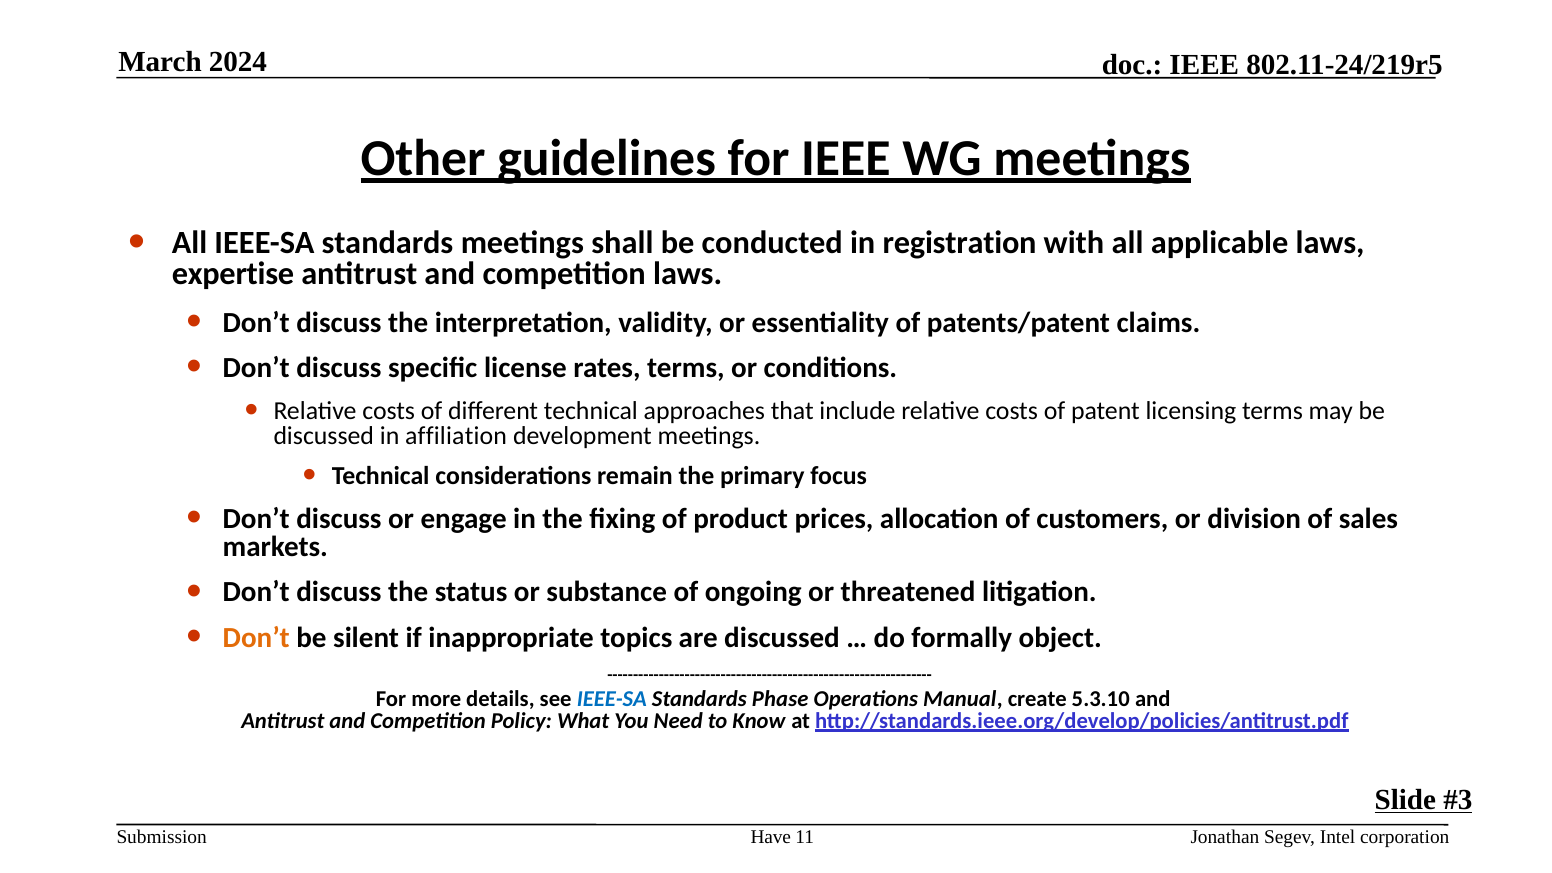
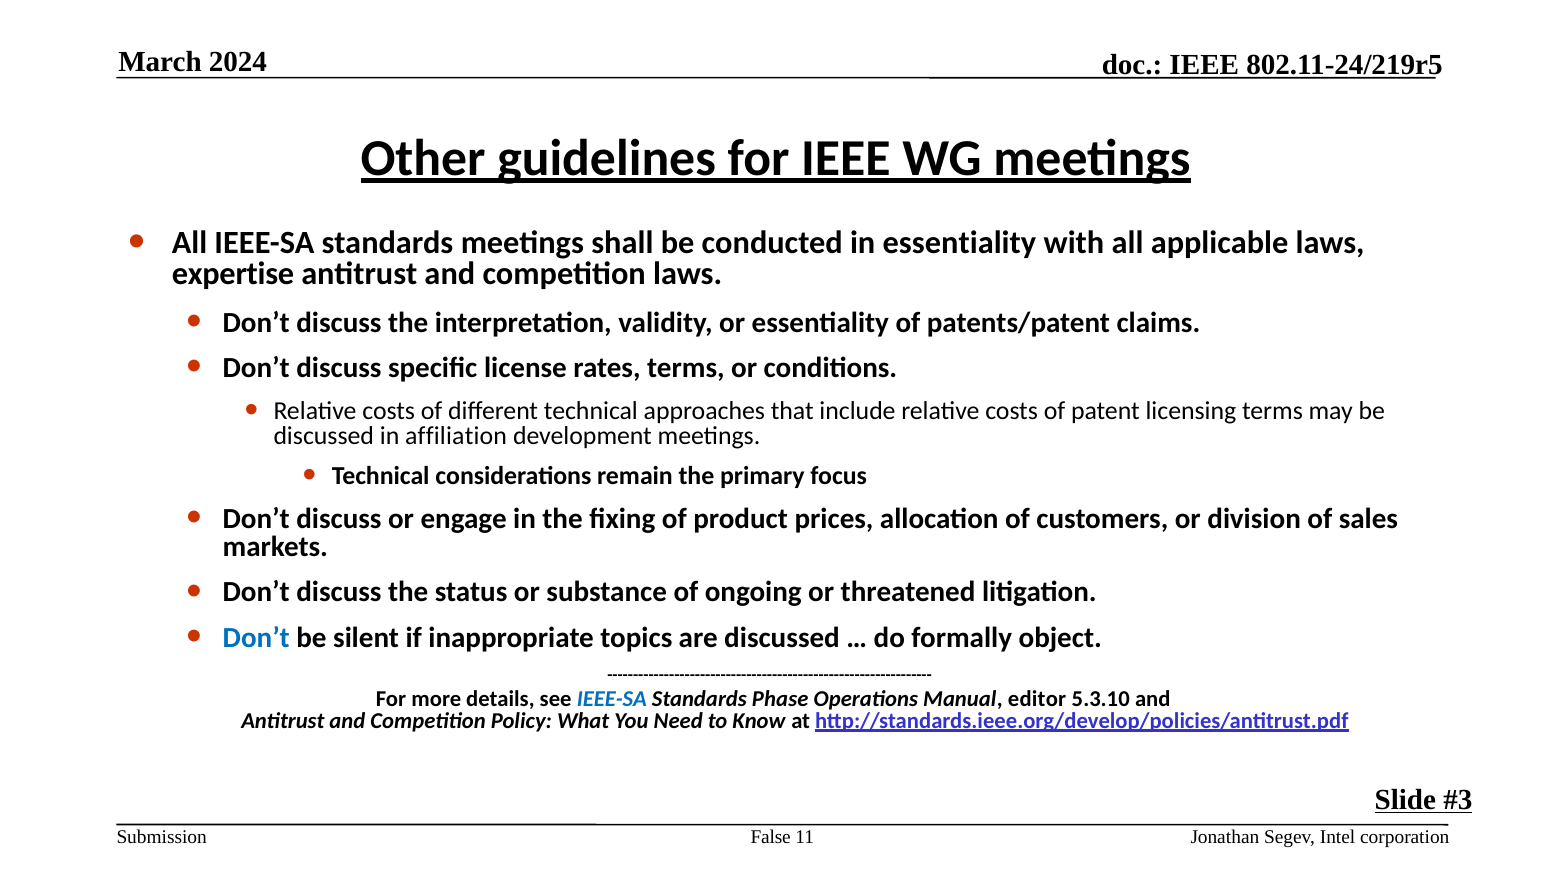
in registration: registration -> essentiality
Don’t at (256, 638) colour: orange -> blue
create: create -> editor
Have: Have -> False
